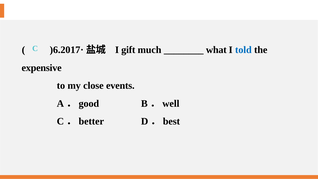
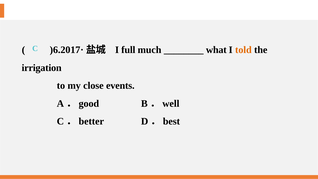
gift: gift -> full
told colour: blue -> orange
expensive: expensive -> irrigation
